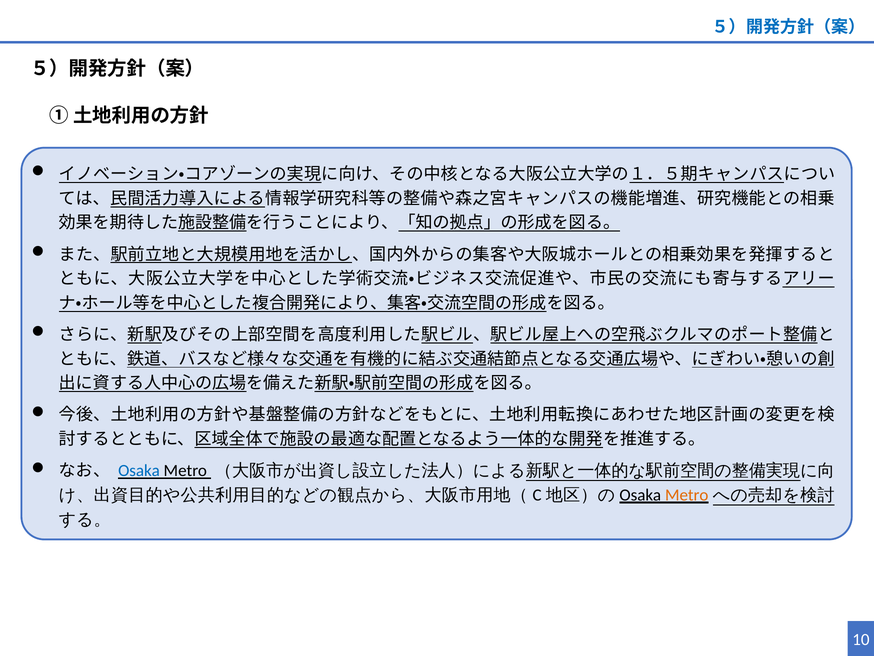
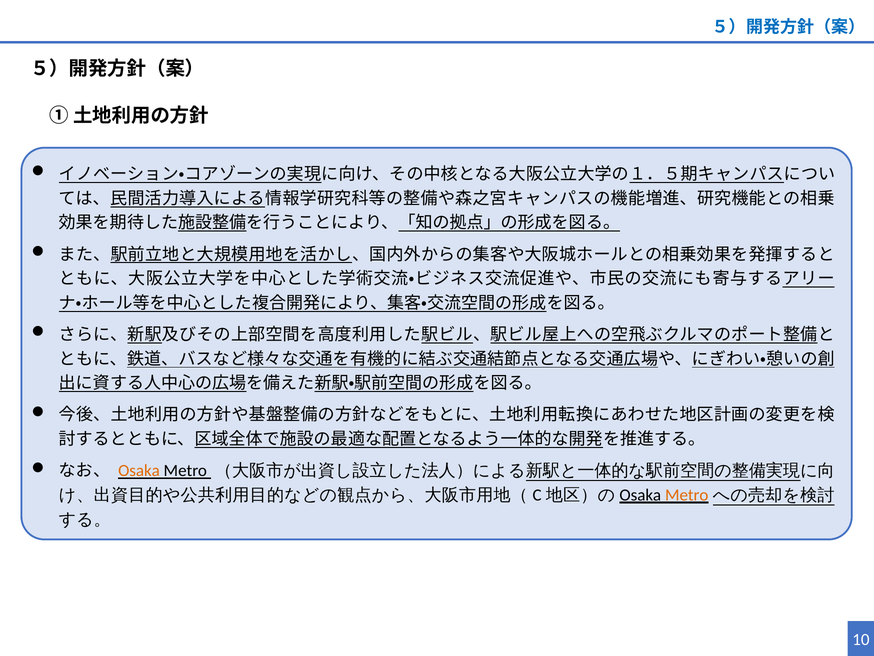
Osaka at (139, 470) colour: blue -> orange
